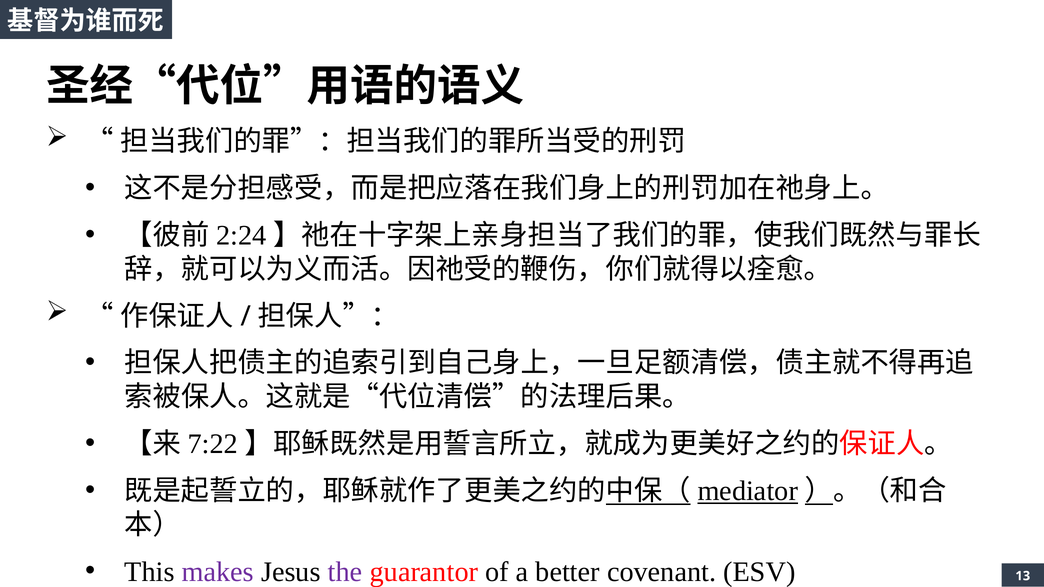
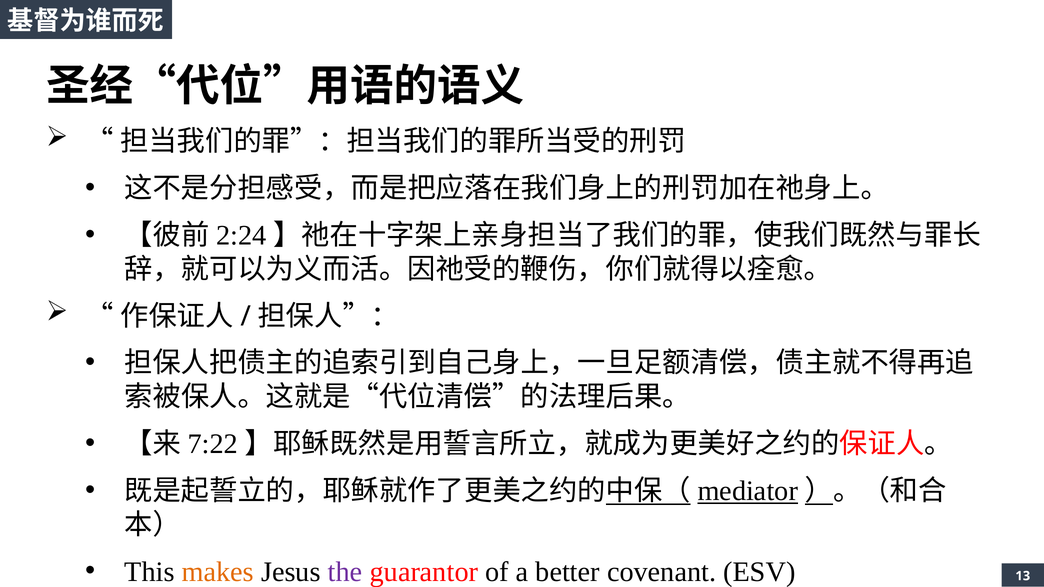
makes colour: purple -> orange
